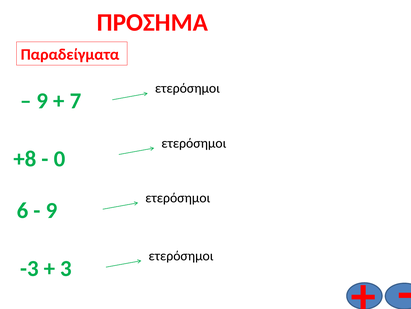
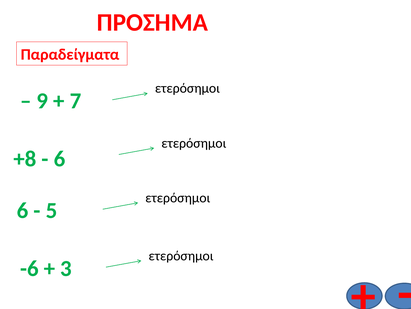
0 at (60, 159): 0 -> 6
9 at (51, 210): 9 -> 5
-3: -3 -> -6
